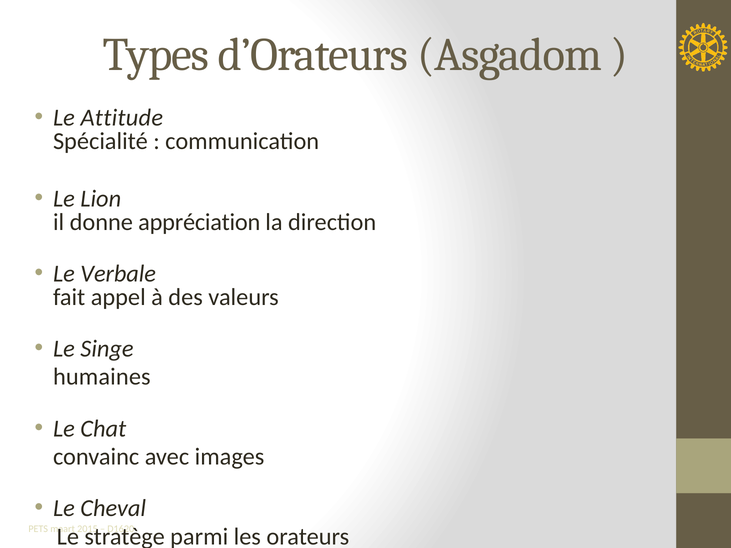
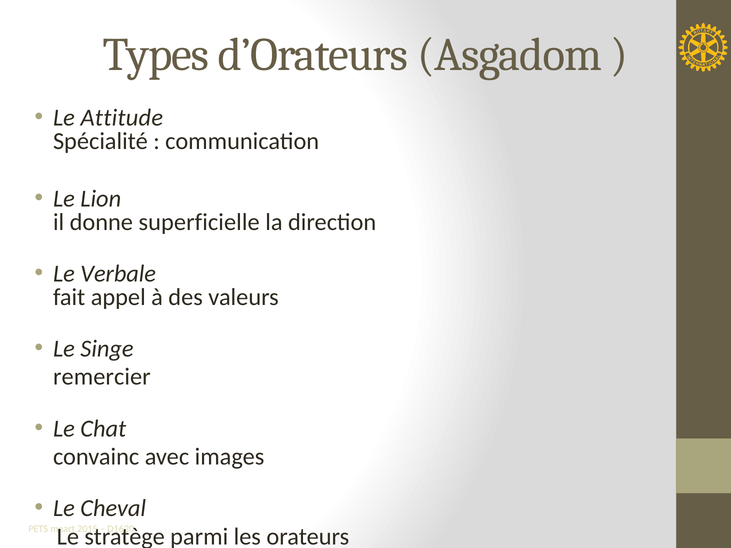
appréciation: appréciation -> superficielle
humaines: humaines -> remercier
